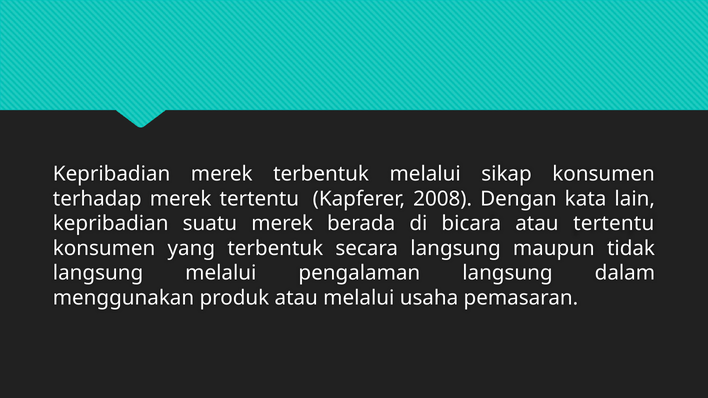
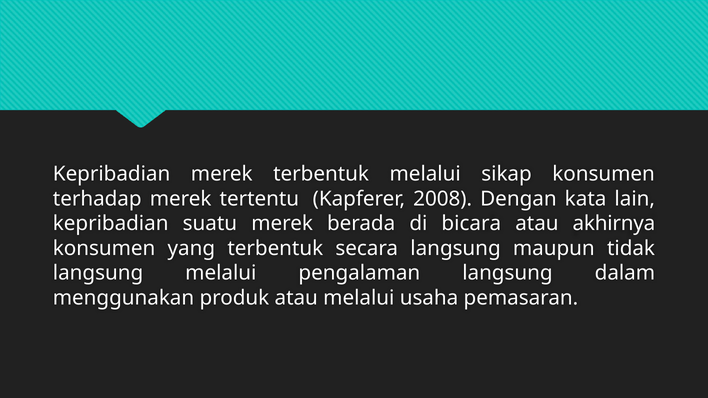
atau tertentu: tertentu -> akhirnya
